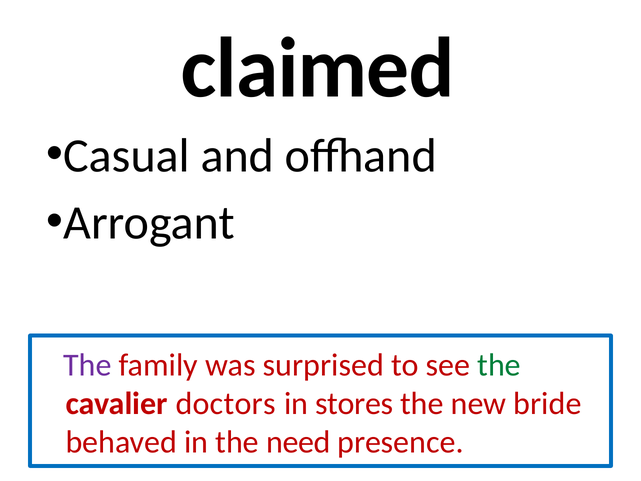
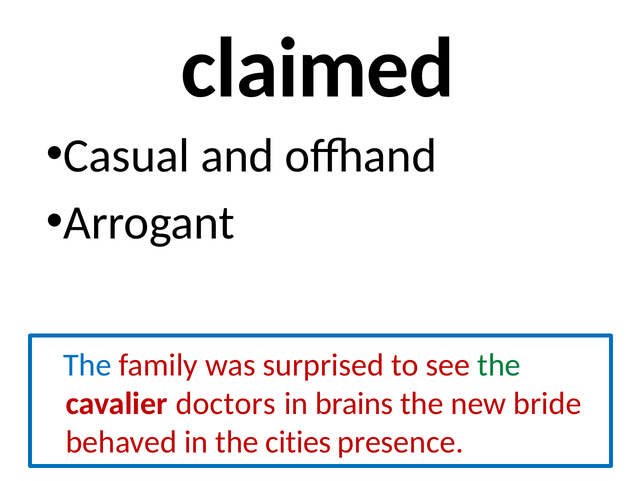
The at (87, 365) colour: purple -> blue
stores: stores -> brains
need: need -> cities
